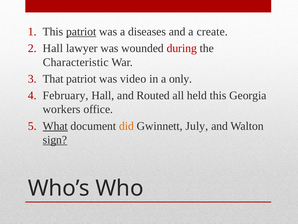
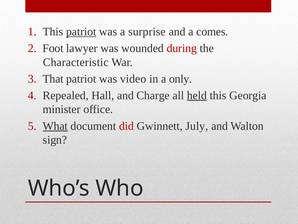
diseases: diseases -> surprise
create: create -> comes
Hall at (53, 48): Hall -> Foot
February: February -> Repealed
Routed: Routed -> Charge
held underline: none -> present
workers: workers -> minister
did colour: orange -> red
sign underline: present -> none
